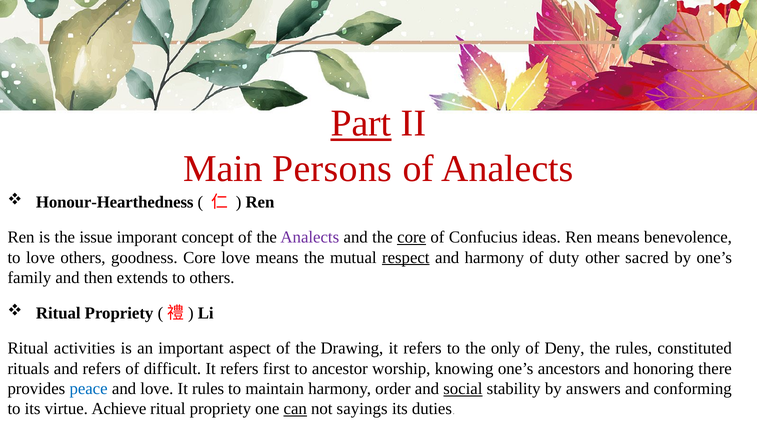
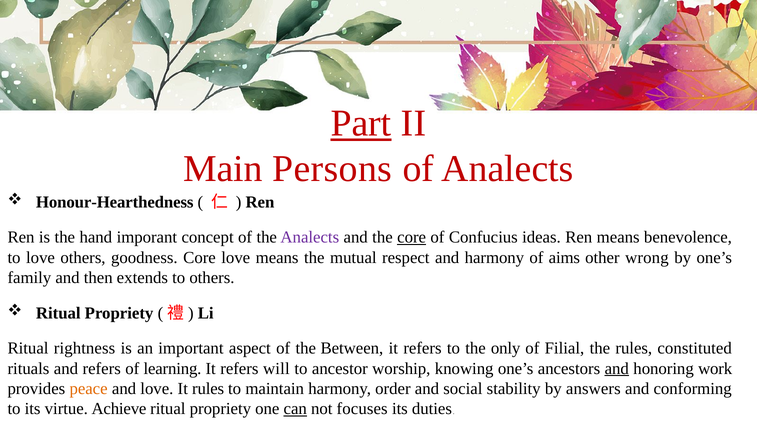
issue: issue -> hand
respect underline: present -> none
duty: duty -> aims
sacred: sacred -> wrong
activities: activities -> rightness
Drawing: Drawing -> Between
Deny: Deny -> Filial
difficult: difficult -> learning
first: first -> will
and at (617, 368) underline: none -> present
there: there -> work
peace colour: blue -> orange
social underline: present -> none
sayings: sayings -> focuses
